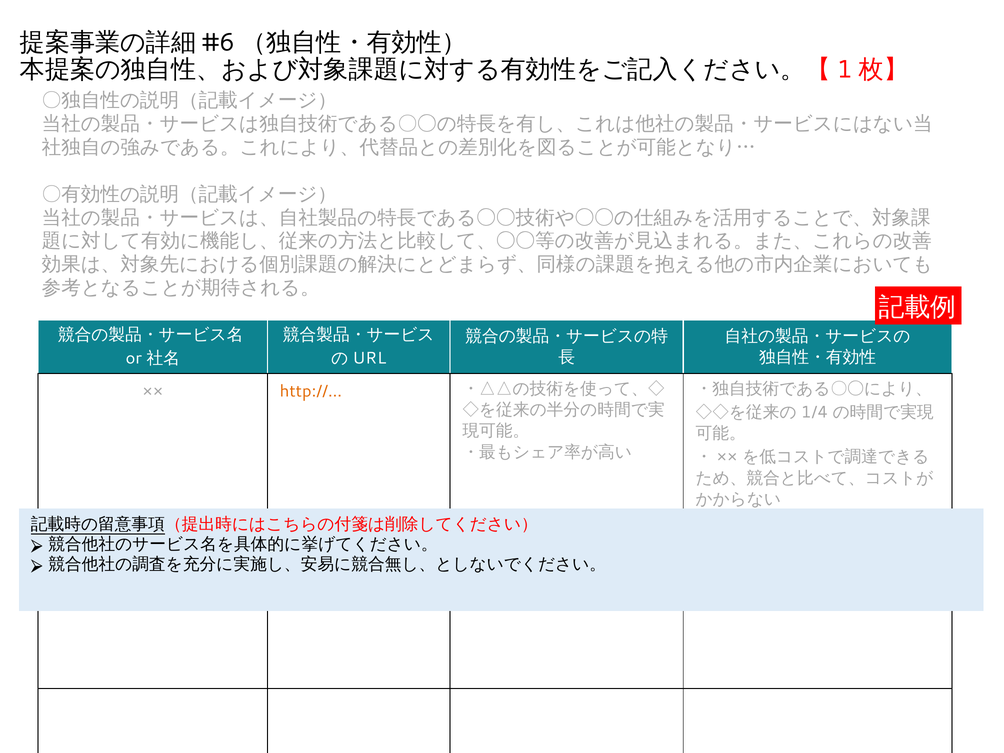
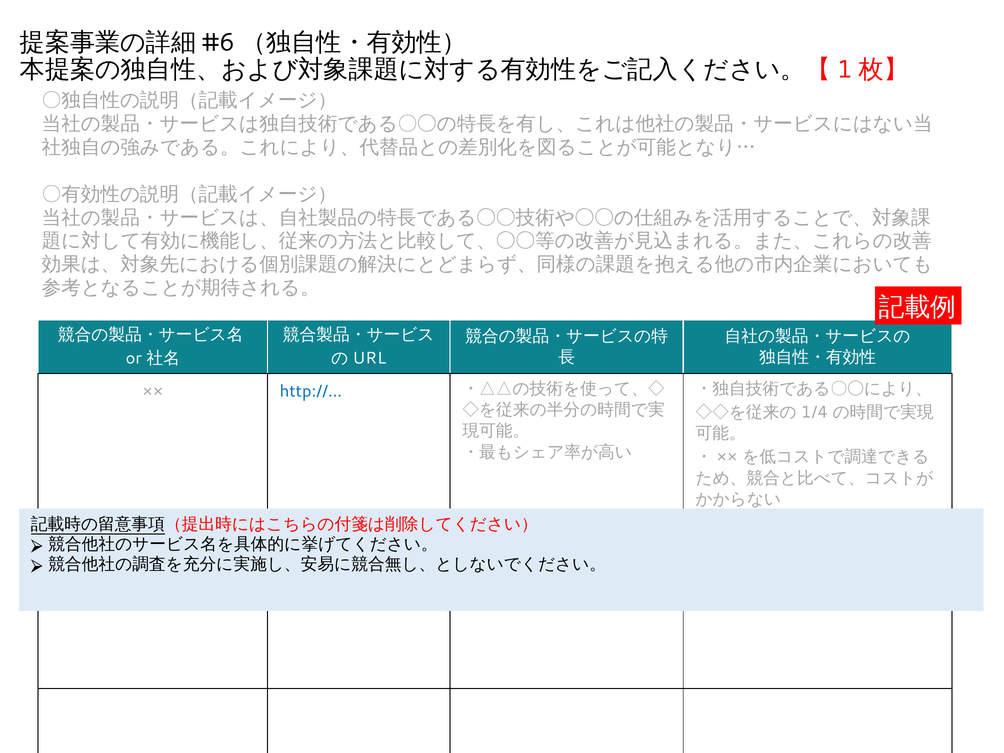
http:// colour: orange -> blue
